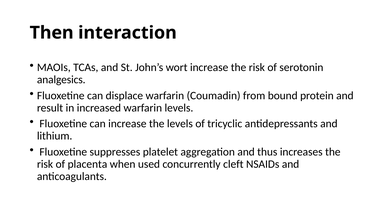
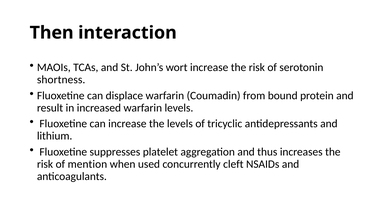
analgesics: analgesics -> shortness
placenta: placenta -> mention
